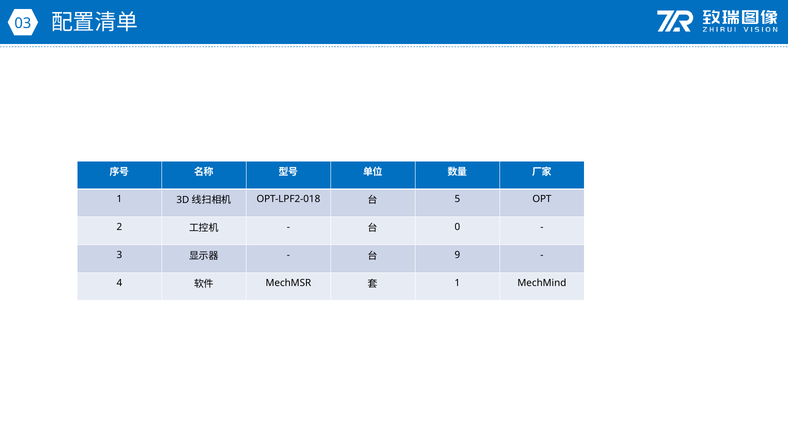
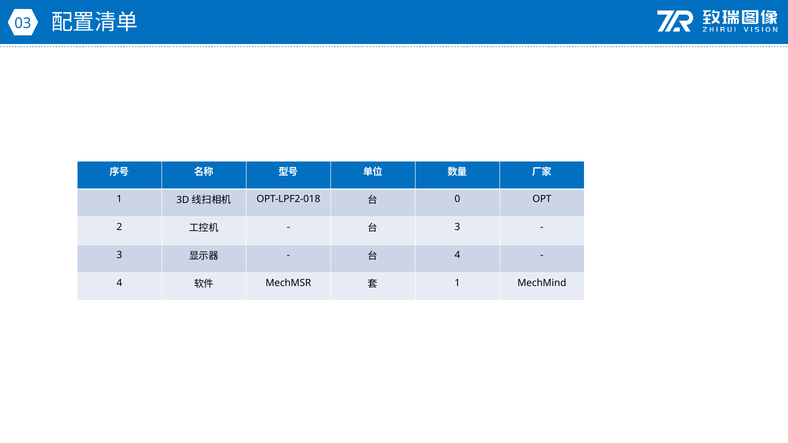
5: 5 -> 0
0 at (457, 227): 0 -> 3
9 at (457, 255): 9 -> 4
